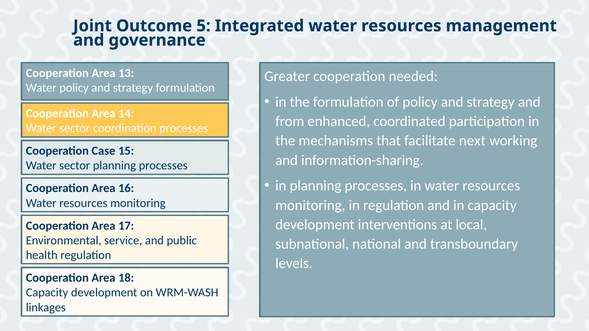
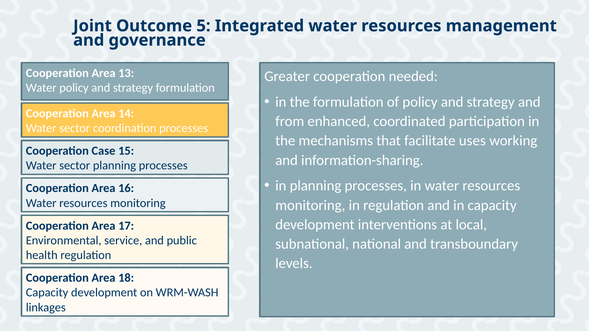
next: next -> uses
